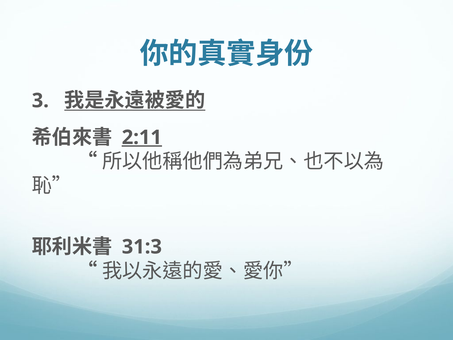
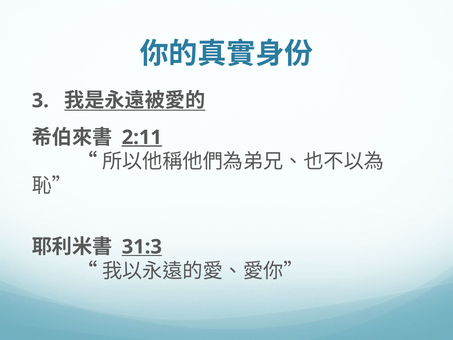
31:3 underline: none -> present
